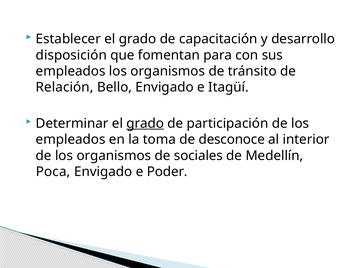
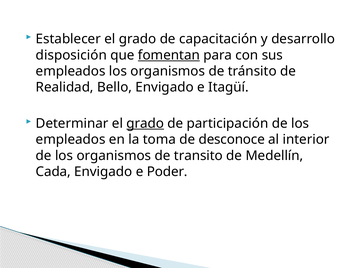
fomentan underline: none -> present
Relación: Relación -> Realidad
sociales: sociales -> transito
Poca: Poca -> Cada
